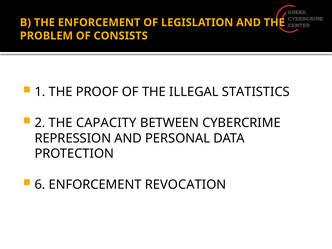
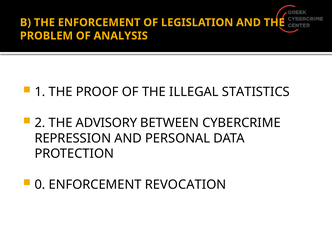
CONSISTS: CONSISTS -> ANALYSIS
CAPACITY: CAPACITY -> ADVISORY
6: 6 -> 0
